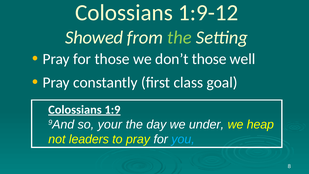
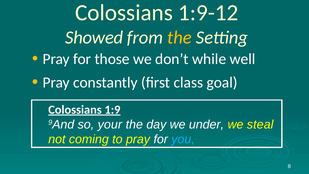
the at (179, 37) colour: light green -> yellow
don’t those: those -> while
heap: heap -> steal
leaders: leaders -> coming
